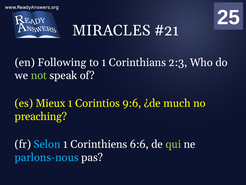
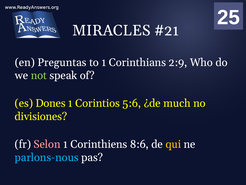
Following: Following -> Preguntas
2:3: 2:3 -> 2:9
Mieux: Mieux -> Dones
9:6: 9:6 -> 5:6
preaching: preaching -> divisiones
Selon colour: light blue -> pink
6:6: 6:6 -> 8:6
qui colour: light green -> yellow
